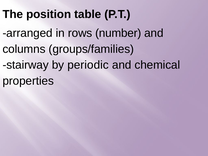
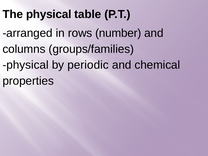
The position: position -> physical
stairway at (26, 65): stairway -> physical
